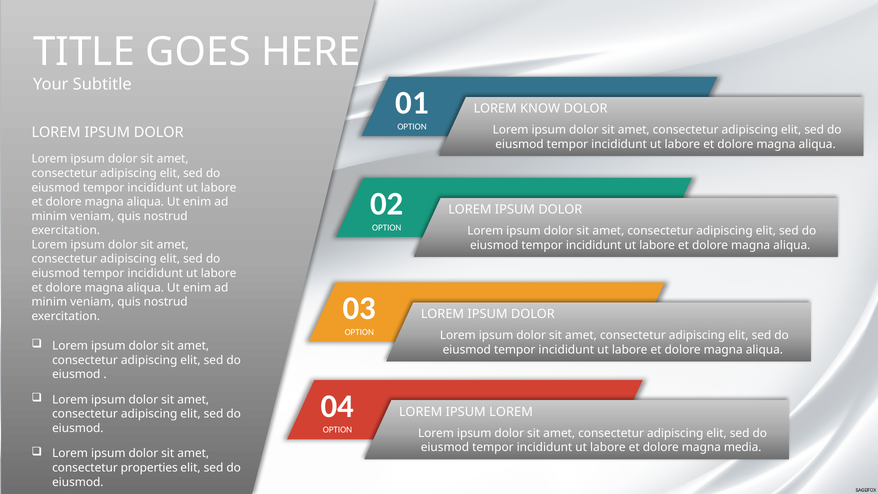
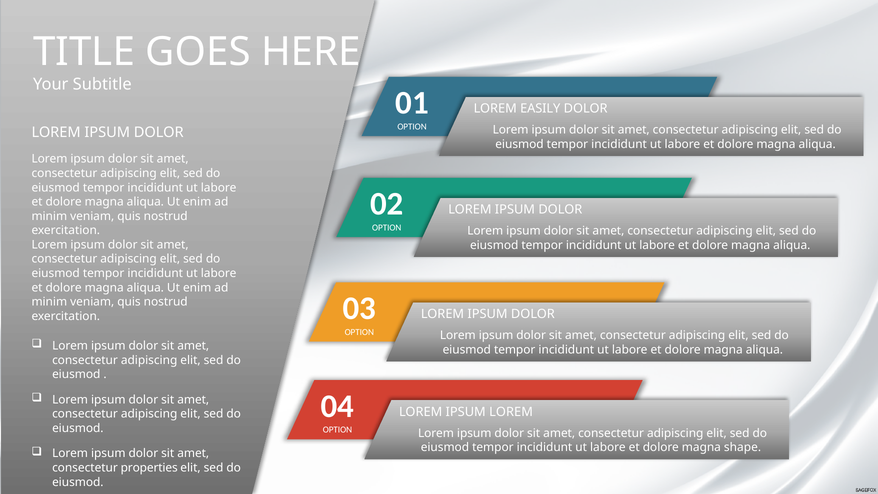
KNOW: KNOW -> EASILY
media: media -> shape
